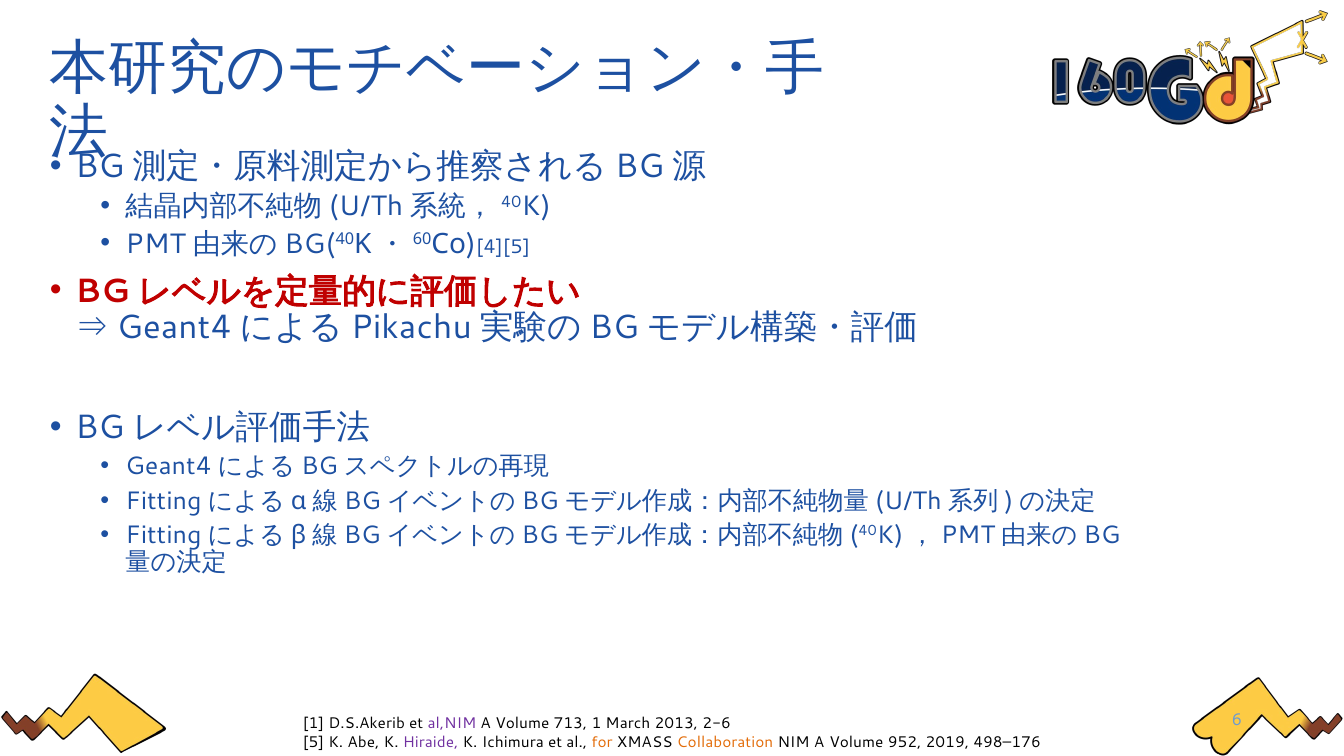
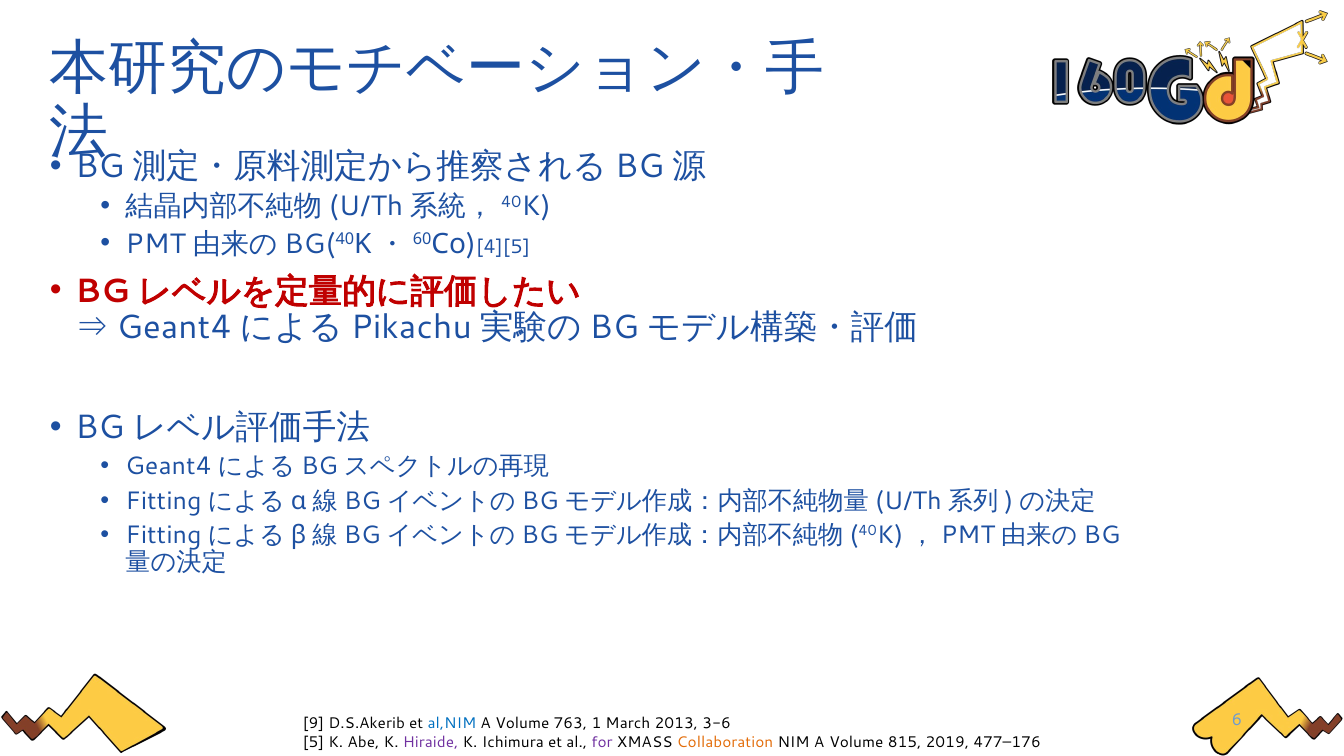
1 at (314, 724): 1 -> 9
al,NIM colour: purple -> blue
713: 713 -> 763
2-6: 2-6 -> 3-6
for colour: orange -> purple
952: 952 -> 815
498–176: 498–176 -> 477–176
